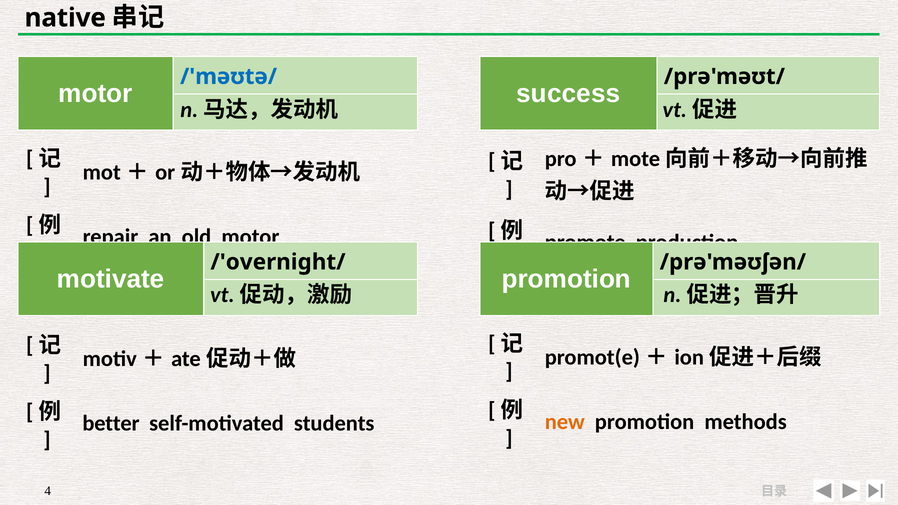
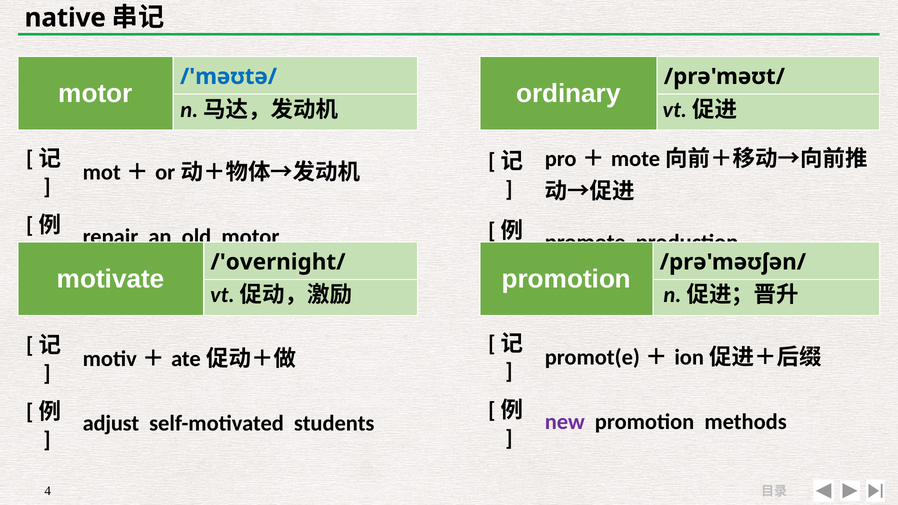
success: success -> ordinary
new colour: orange -> purple
better: better -> adjust
